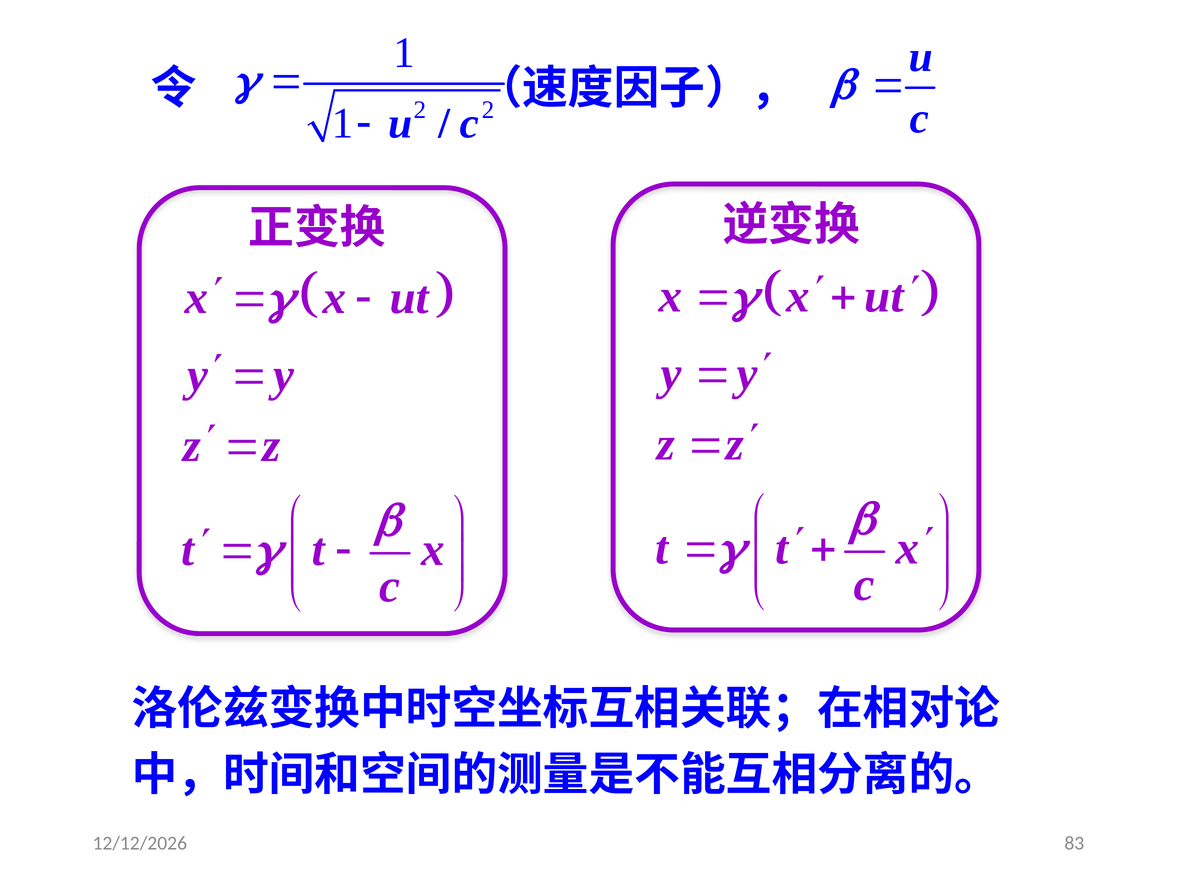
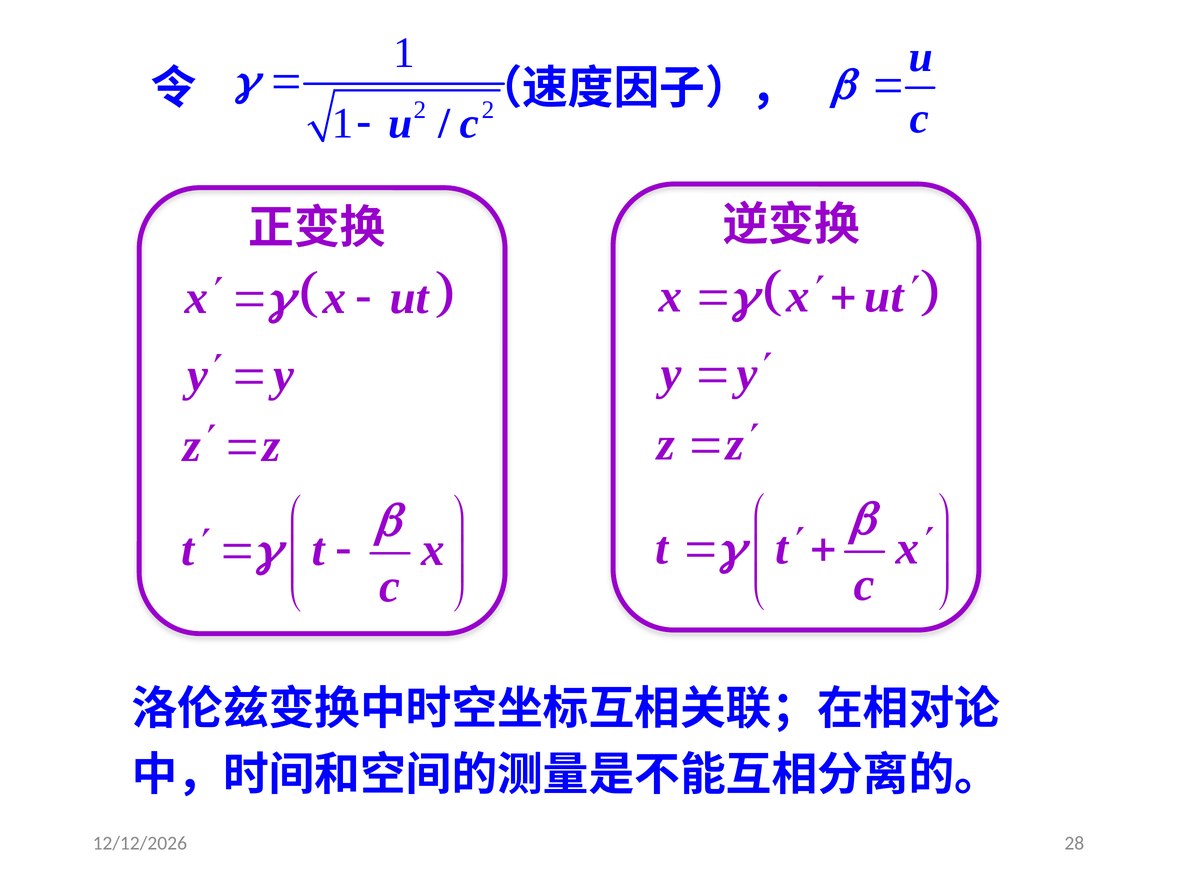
83: 83 -> 28
